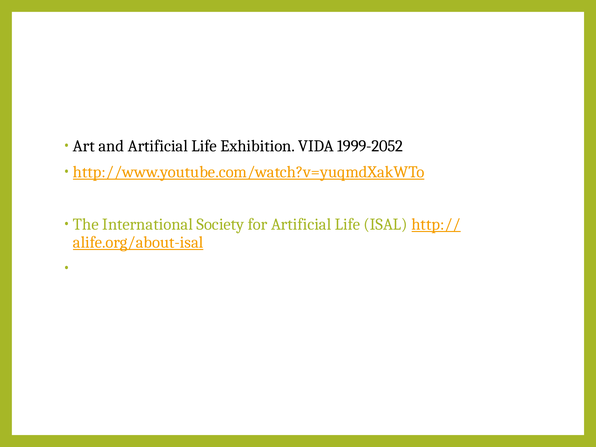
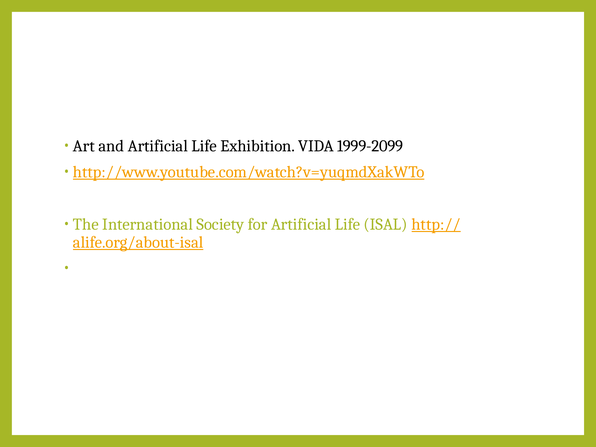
1999-2052: 1999-2052 -> 1999-2099
